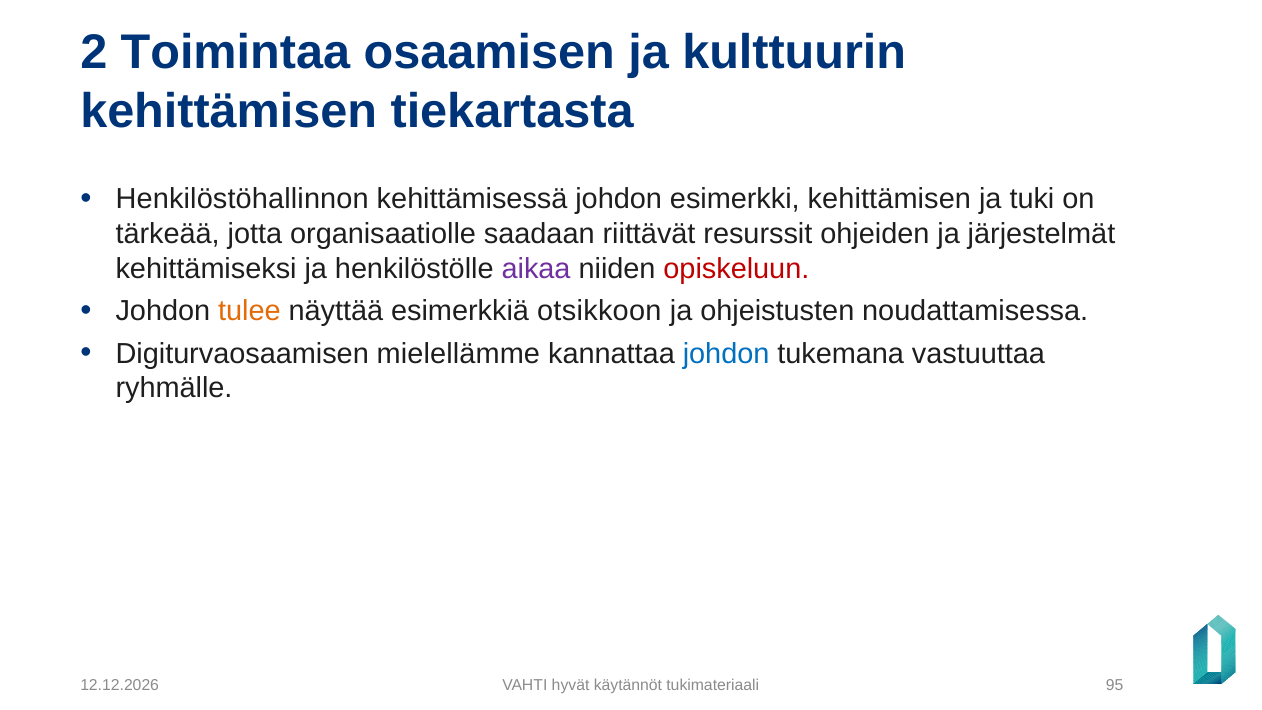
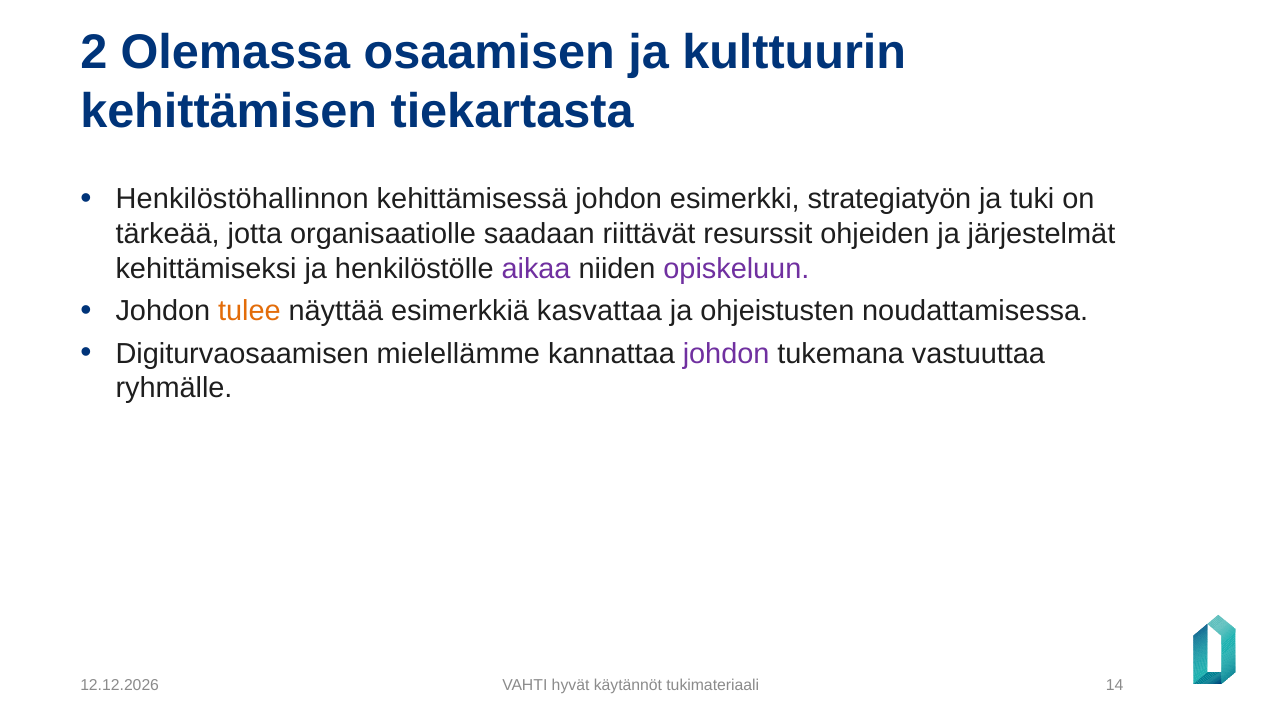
Toimintaa: Toimintaa -> Olemassa
esimerkki kehittämisen: kehittämisen -> strategiatyön
opiskeluun colour: red -> purple
otsikkoon: otsikkoon -> kasvattaa
johdon at (726, 354) colour: blue -> purple
95: 95 -> 14
